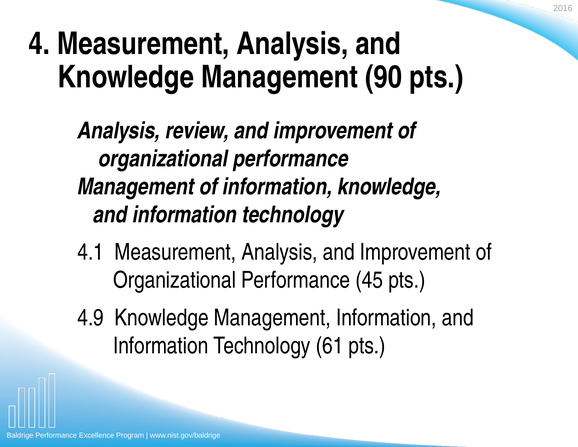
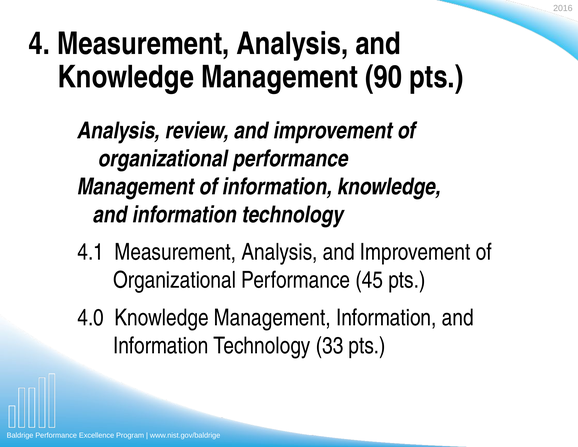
4.9: 4.9 -> 4.0
61: 61 -> 33
